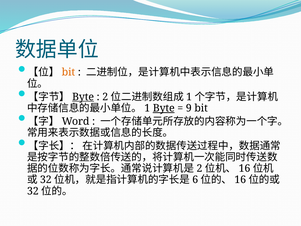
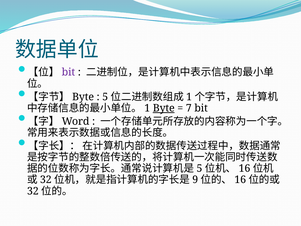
bit at (68, 72) colour: orange -> purple
Byte at (83, 97) underline: present -> none
2 at (105, 97): 2 -> 5
9: 9 -> 7
2 at (199, 168): 2 -> 5
6: 6 -> 9
